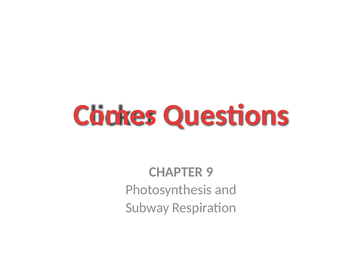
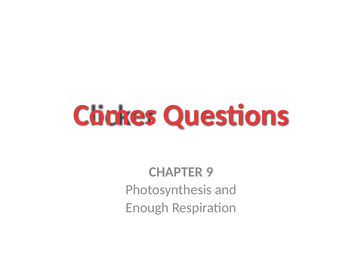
Subway: Subway -> Enough
